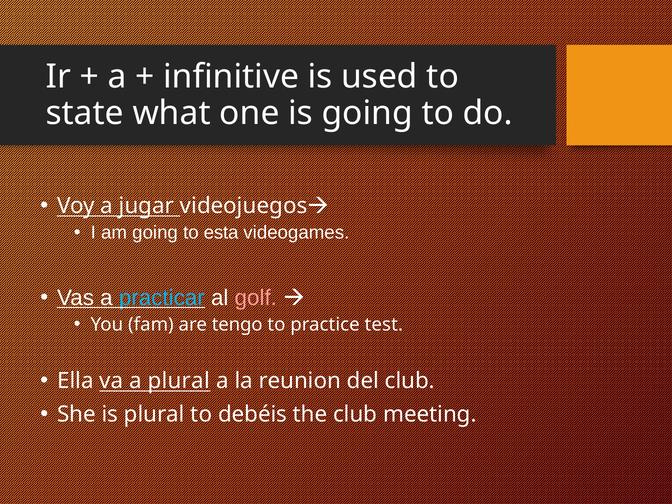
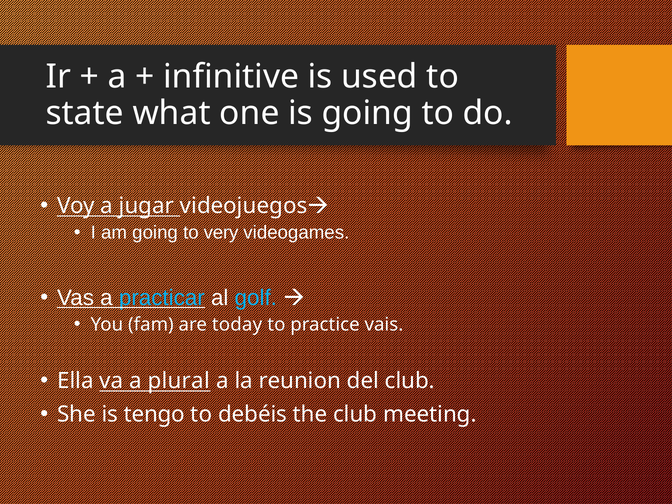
esta: esta -> very
golf colour: pink -> light blue
tengo: tengo -> today
test: test -> vais
is plural: plural -> tengo
